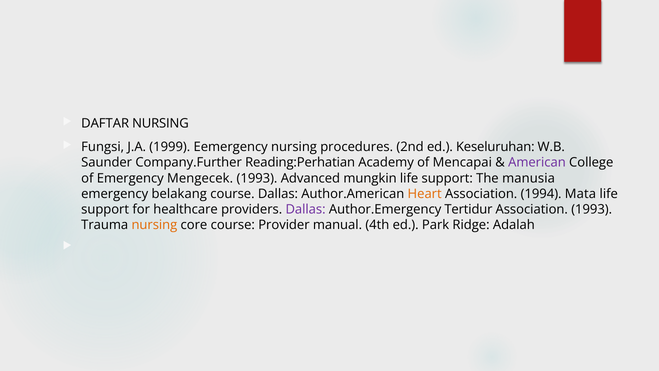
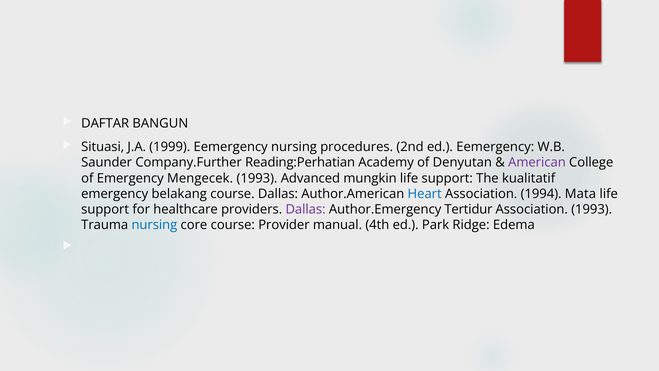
DAFTAR NURSING: NURSING -> BANGUN
Fungsi: Fungsi -> Situasi
ed Keseluruhan: Keseluruhan -> Eemergency
Mencapai: Mencapai -> Denyutan
manusia: manusia -> kualitatif
Heart colour: orange -> blue
nursing at (154, 225) colour: orange -> blue
Adalah: Adalah -> Edema
